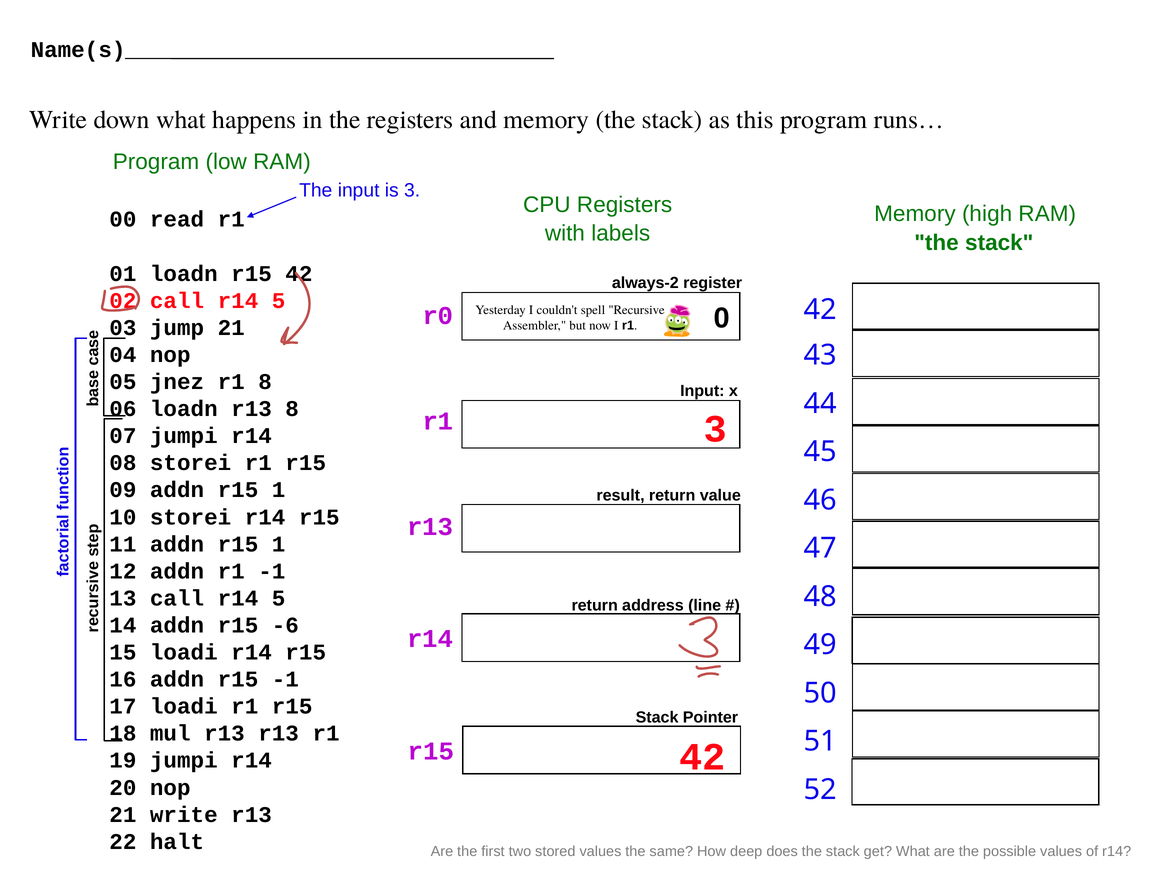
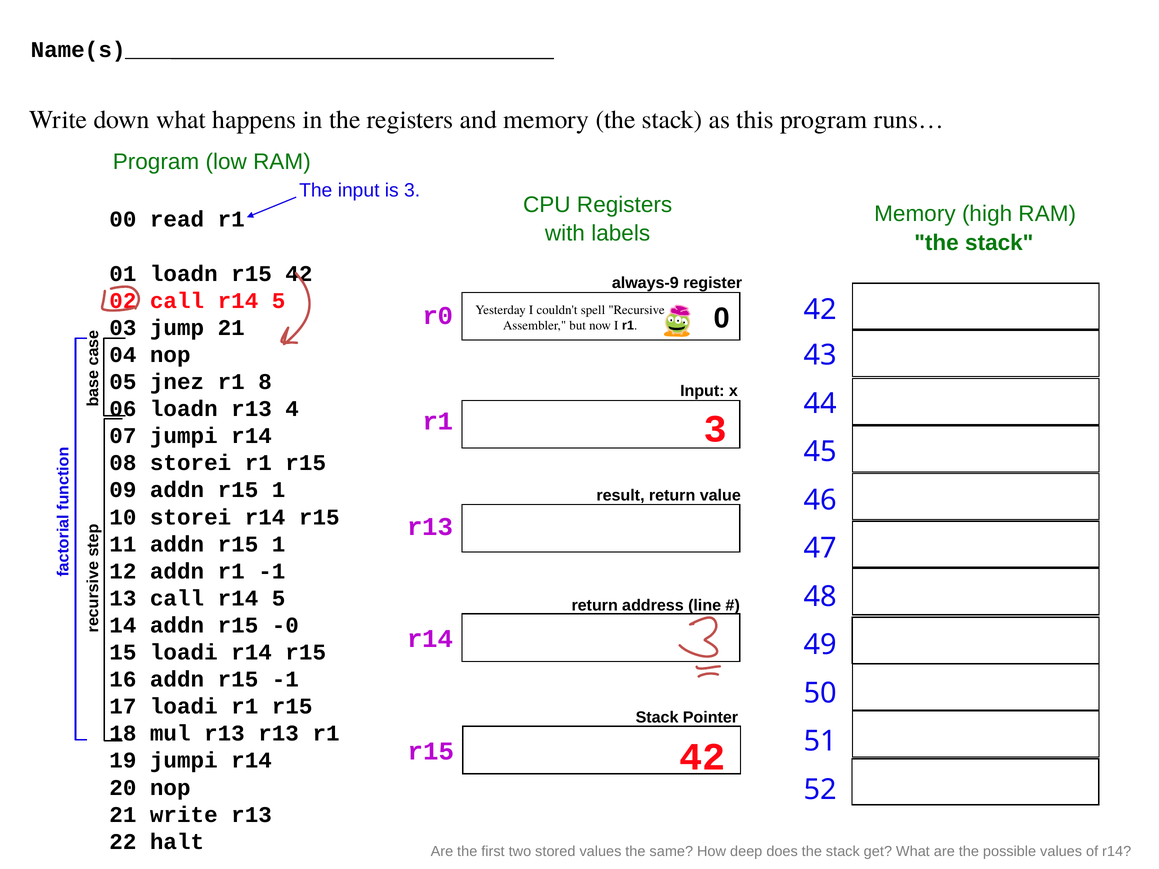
always-2: always-2 -> always-9
r13 8: 8 -> 4
-6: -6 -> -0
